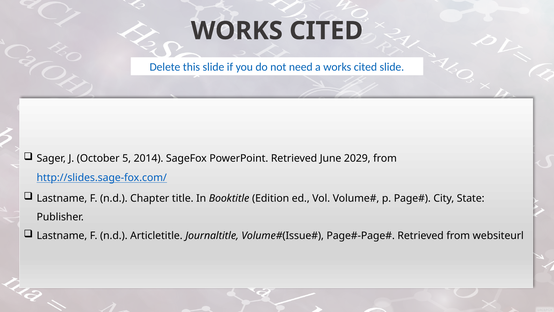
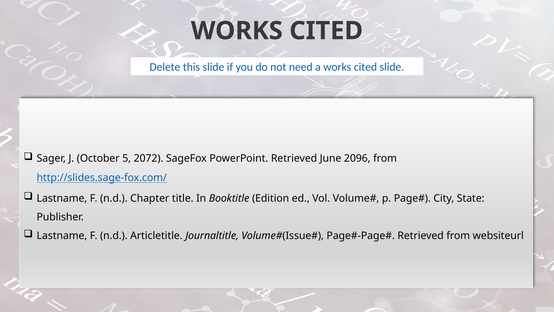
2014: 2014 -> 2072
2029: 2029 -> 2096
